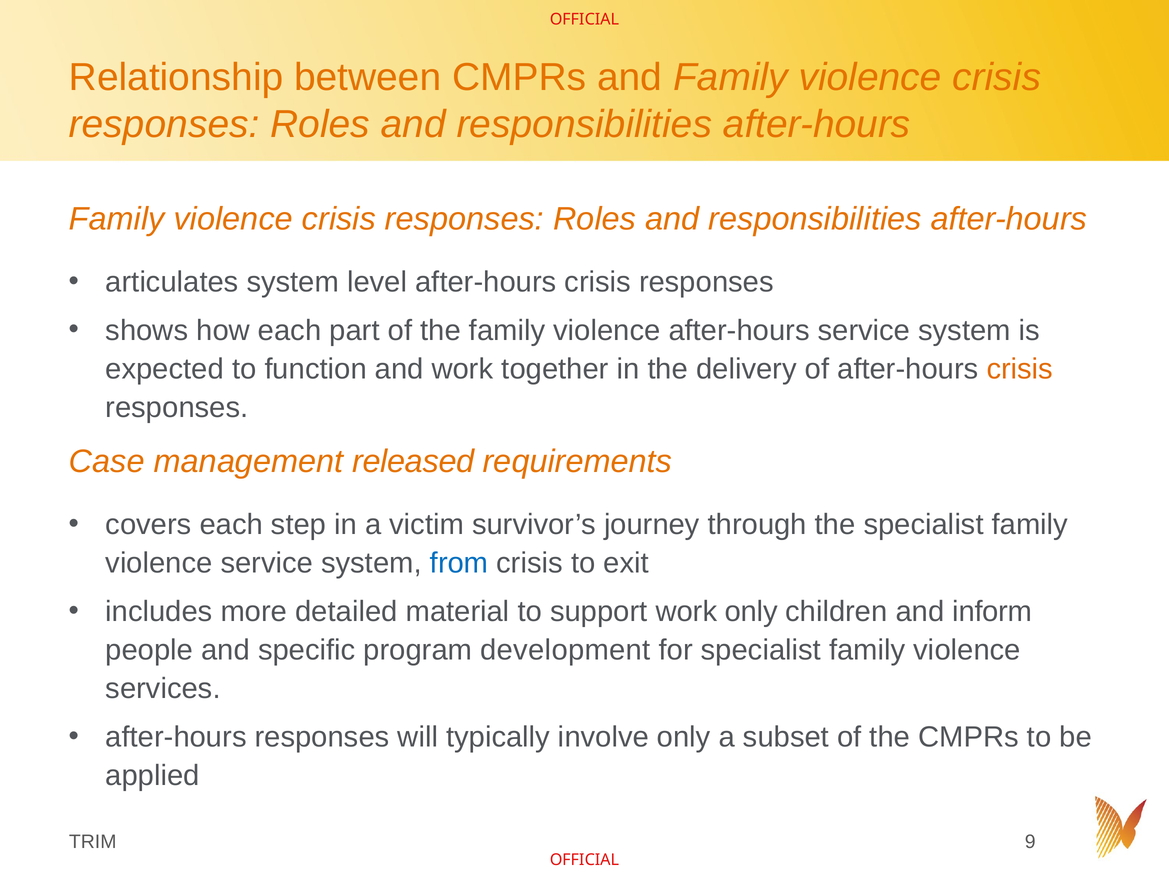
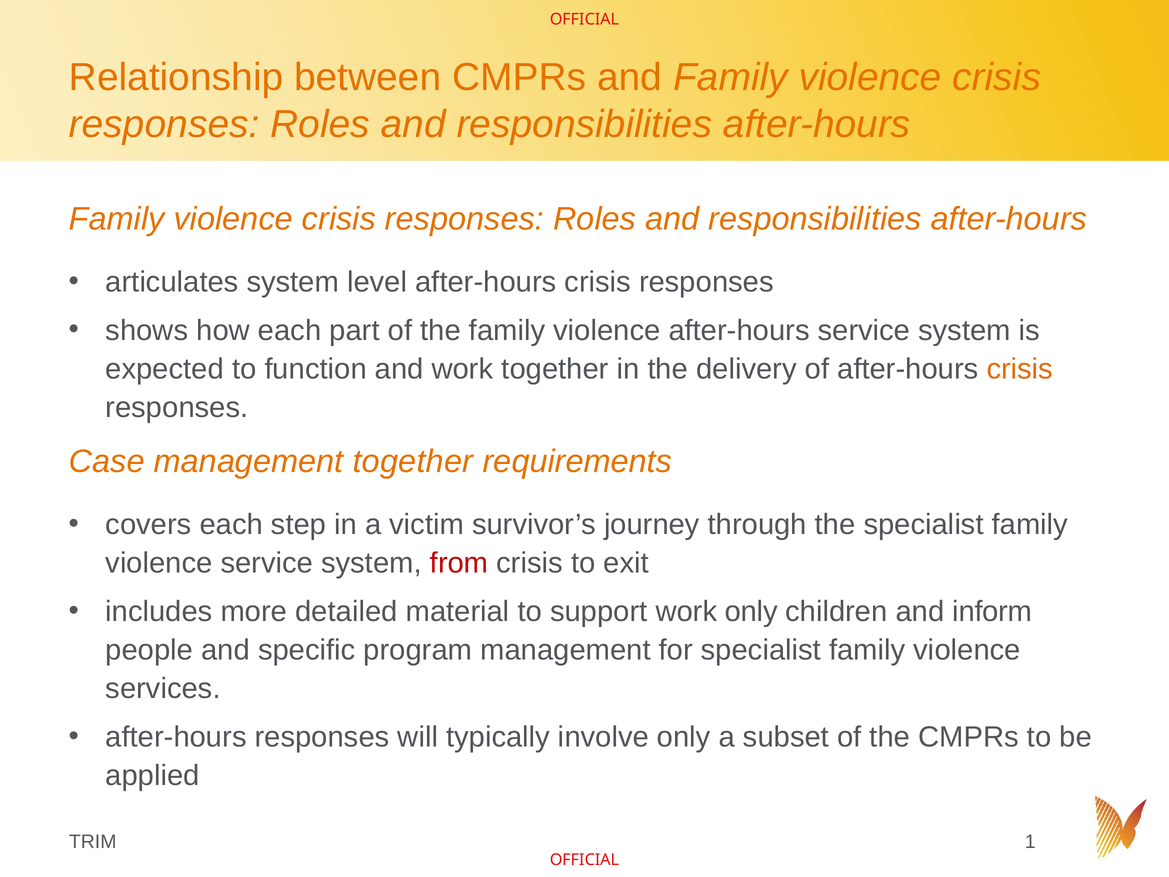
management released: released -> together
from colour: blue -> red
program development: development -> management
9: 9 -> 1
